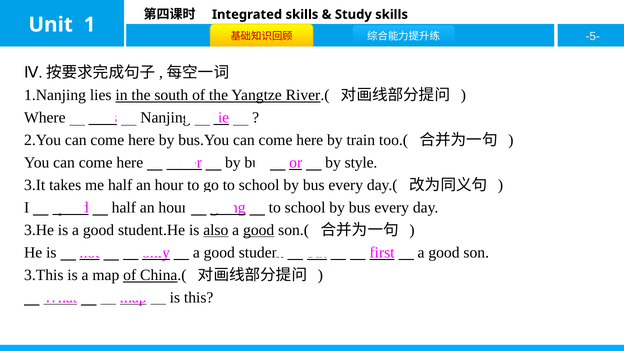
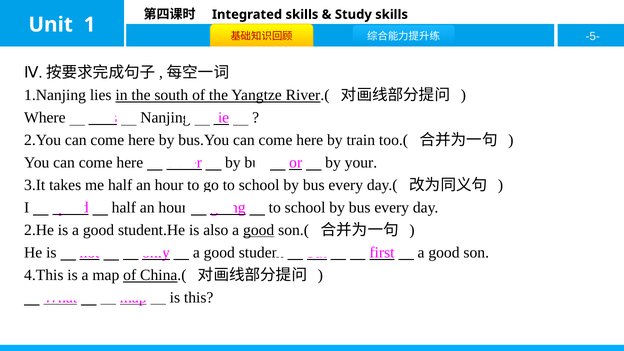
style: style -> your
3.He: 3.He -> 2.He
also underline: present -> none
3.This: 3.This -> 4.This
